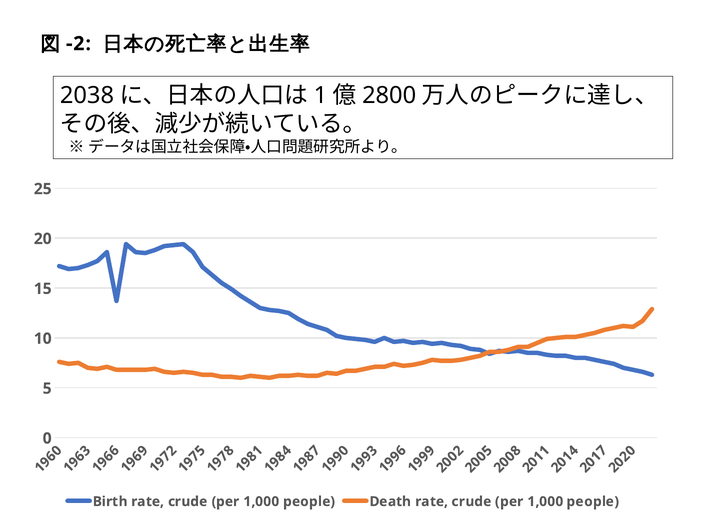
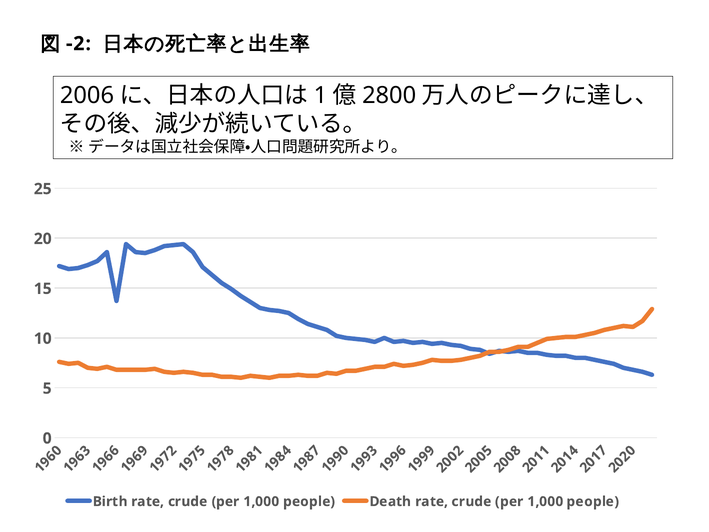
2038: 2038 -> 2006
